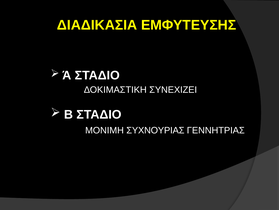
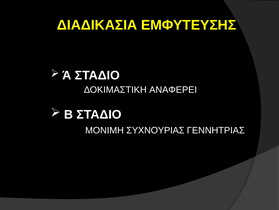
ΣΥΝΕΧΙΖΕΙ: ΣΥΝΕΧΙΖΕΙ -> ΑΝΑΦΕΡΕΙ
